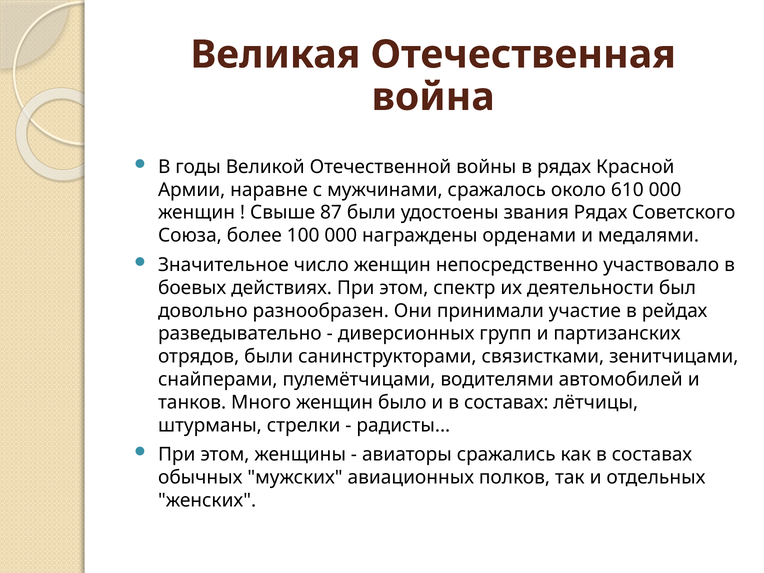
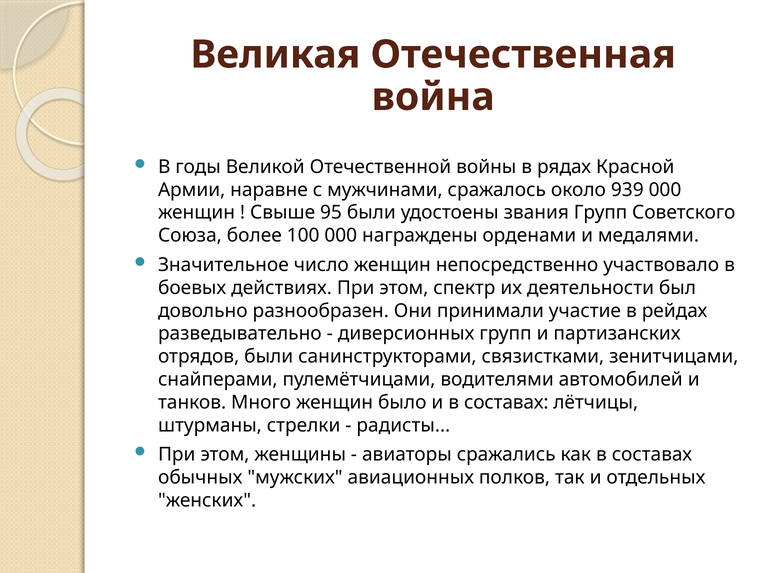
610: 610 -> 939
87: 87 -> 95
звания Рядах: Рядах -> Групп
